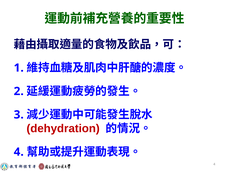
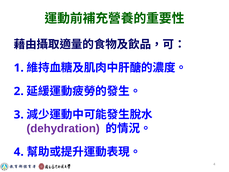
dehydration colour: red -> purple
